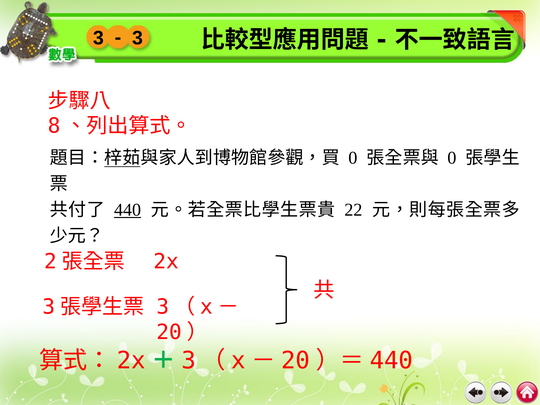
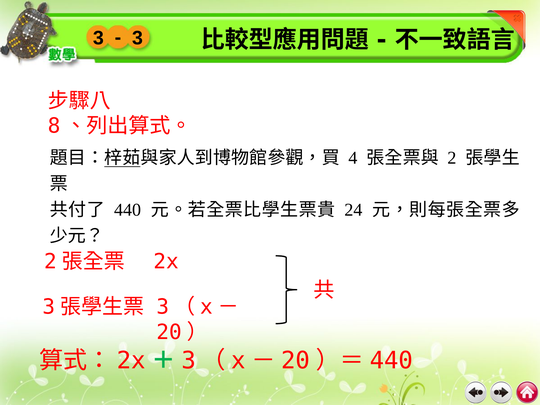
0 at (353, 158): 0 -> 4
0 at (452, 158): 0 -> 2
440 underline: present -> none
22: 22 -> 24
